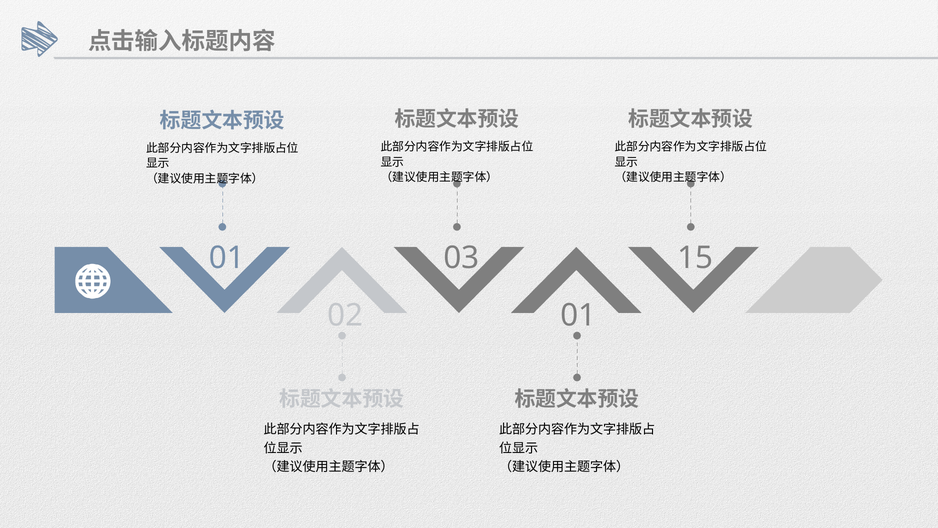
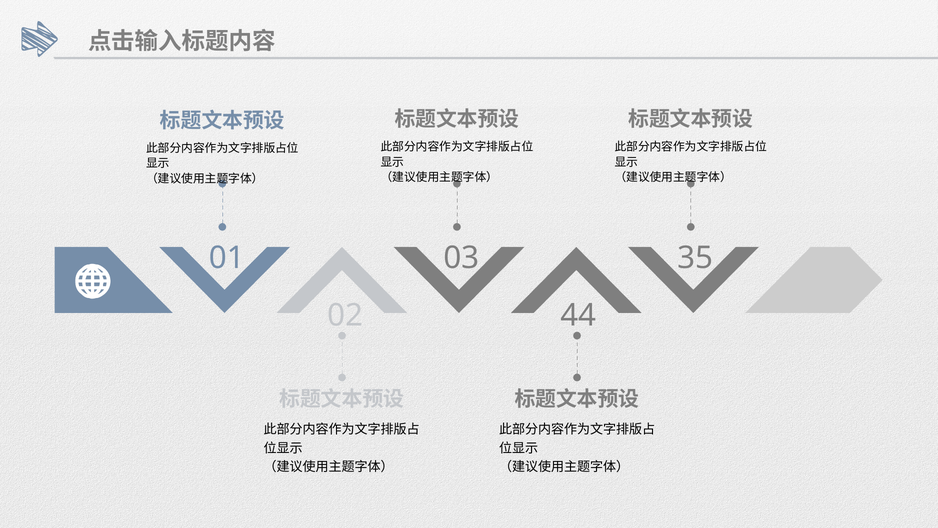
15: 15 -> 35
02 01: 01 -> 44
